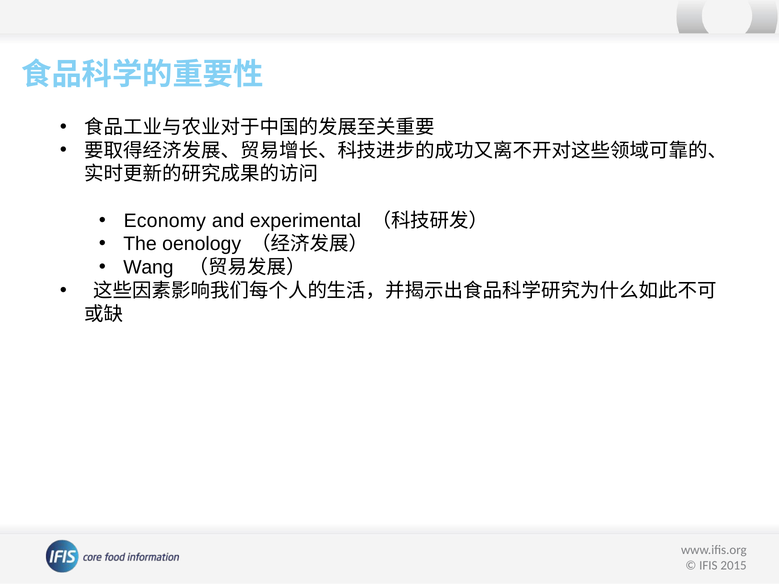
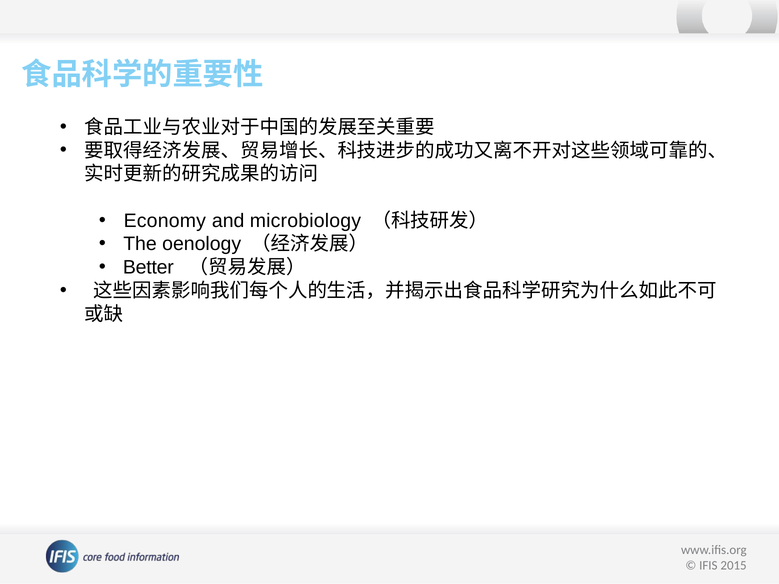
experimental: experimental -> microbiology
Wang: Wang -> Better
